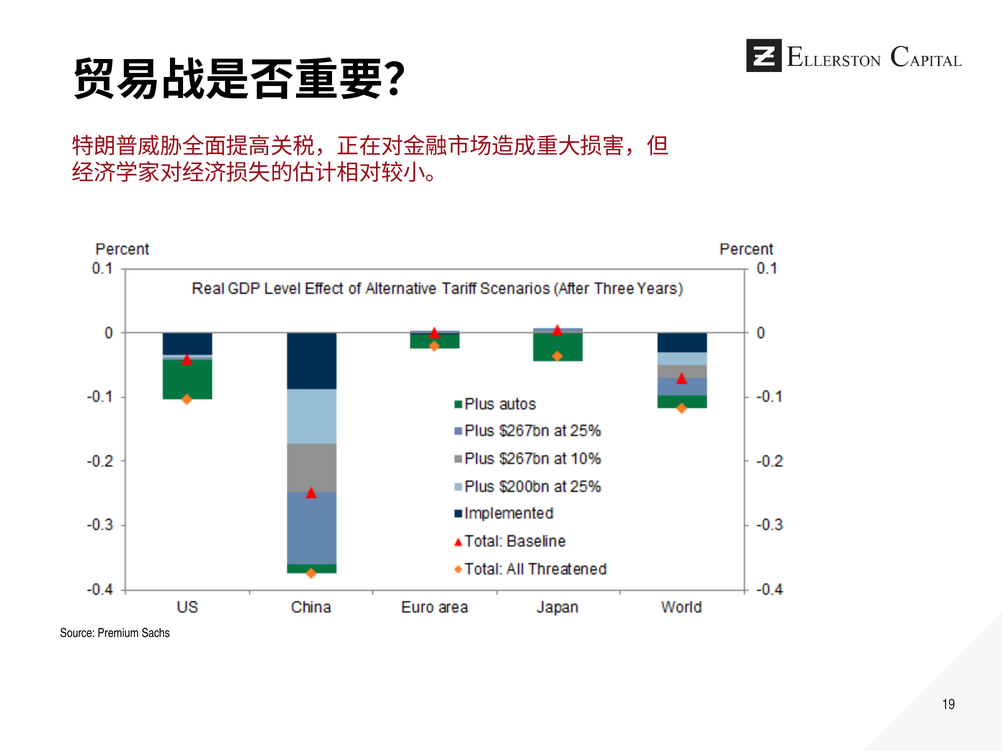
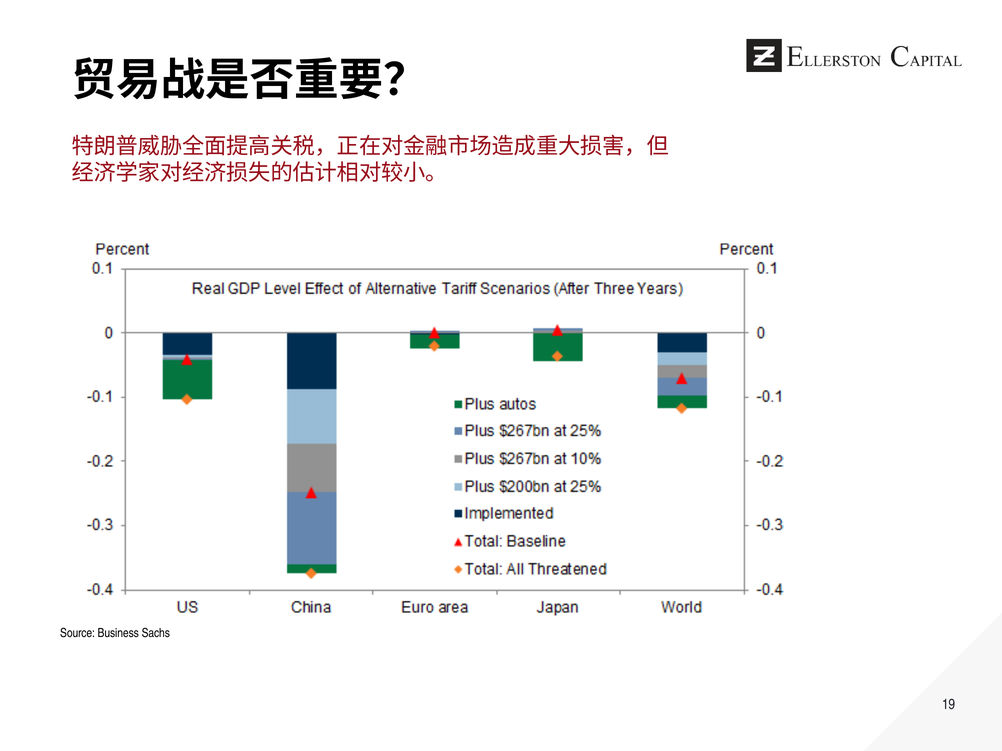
Premium: Premium -> Business
